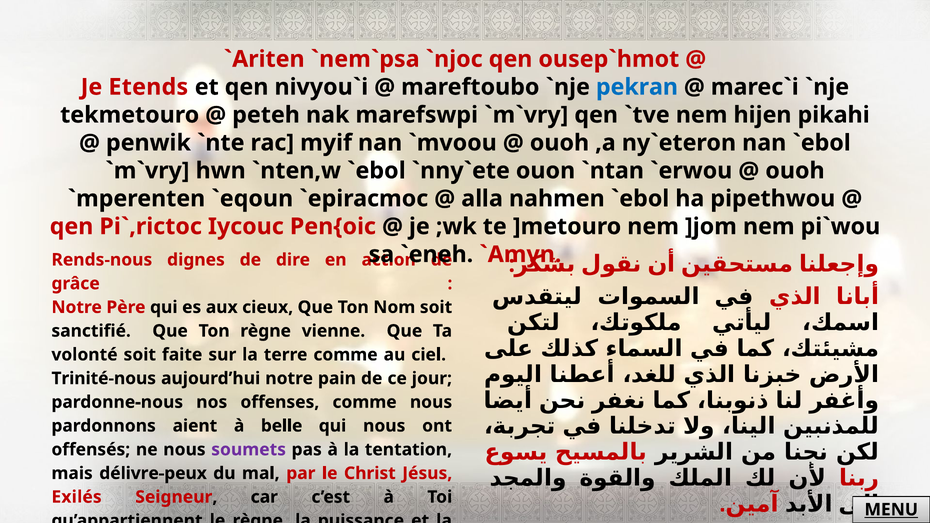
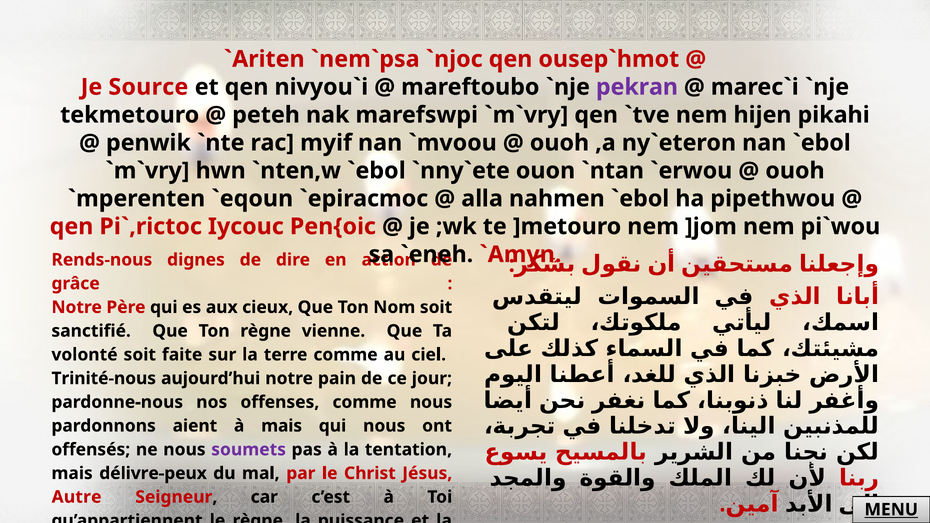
Etends: Etends -> Source
pekran colour: blue -> purple
à belle: belle -> mais
Exilés: Exilés -> Autre
